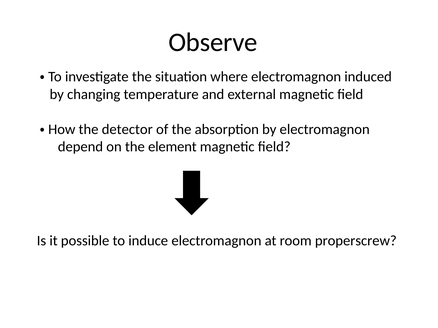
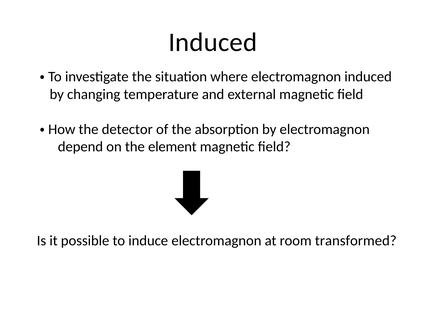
Observe at (213, 42): Observe -> Induced
properscrew: properscrew -> transformed
